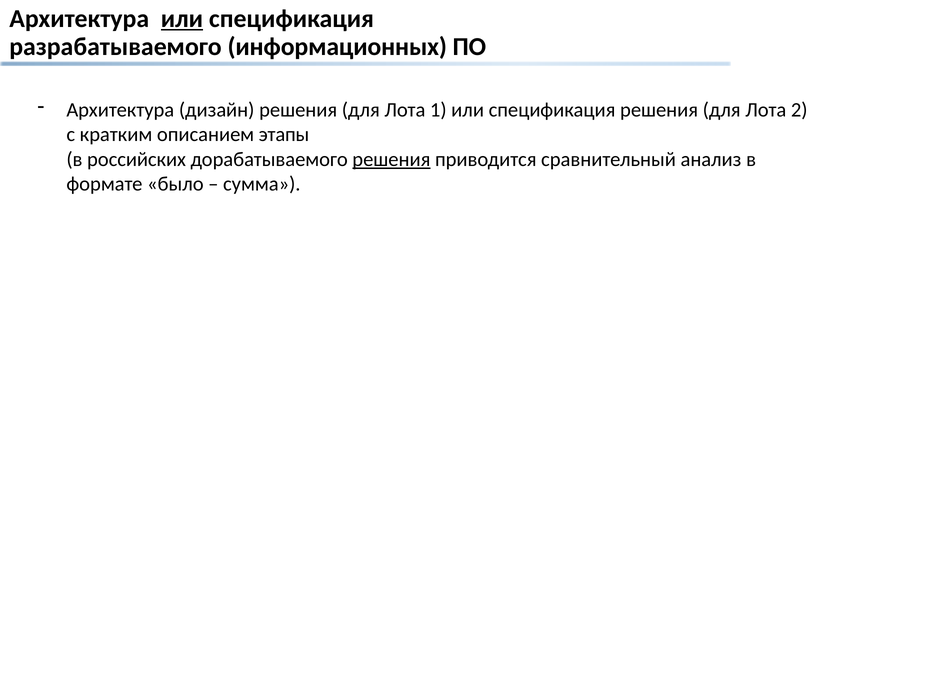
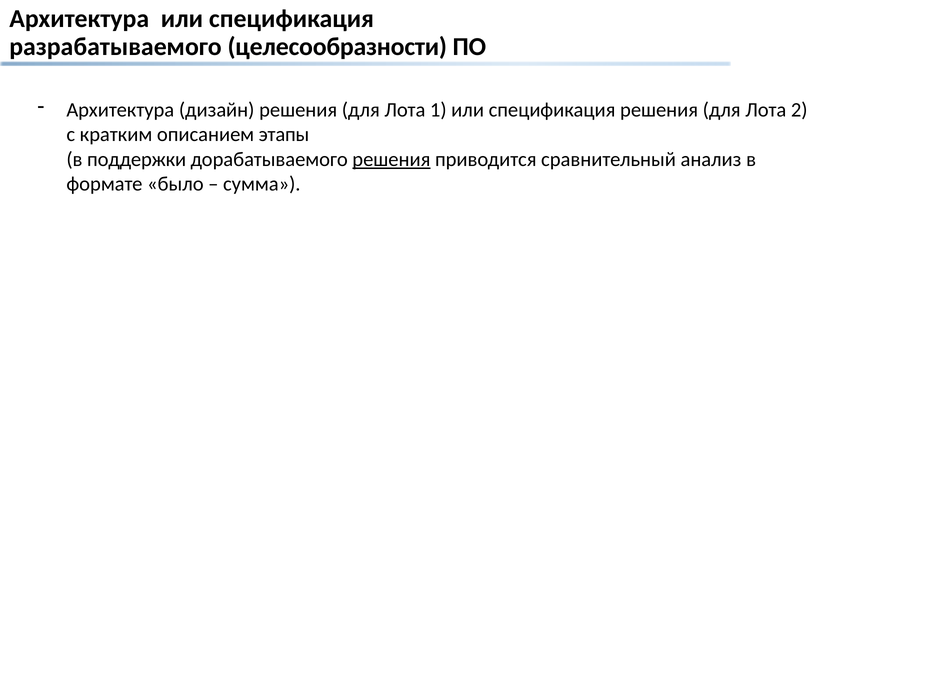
или at (182, 19) underline: present -> none
информационных: информационных -> целесообразности
российских: российских -> поддержки
